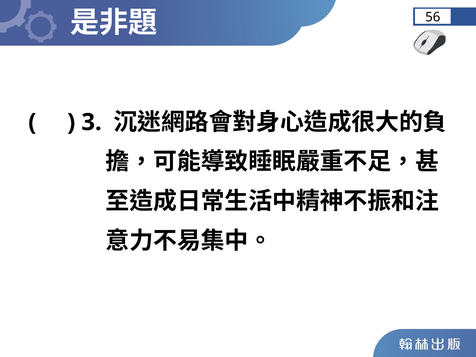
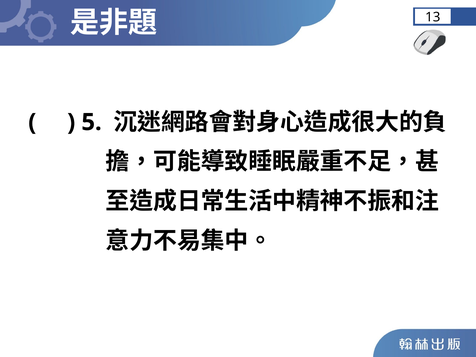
56: 56 -> 13
3: 3 -> 5
